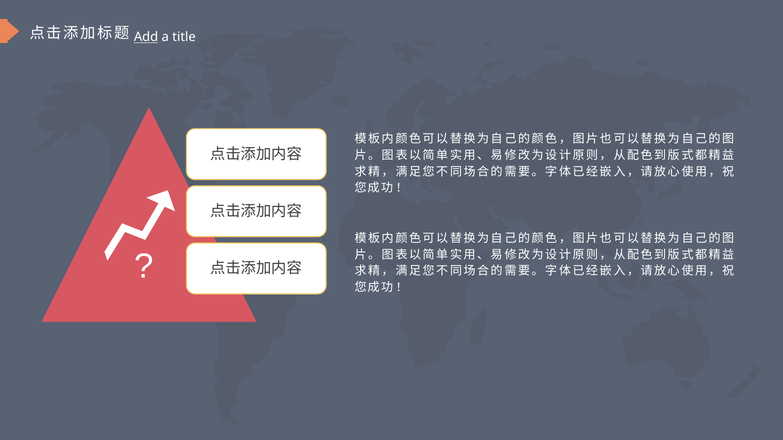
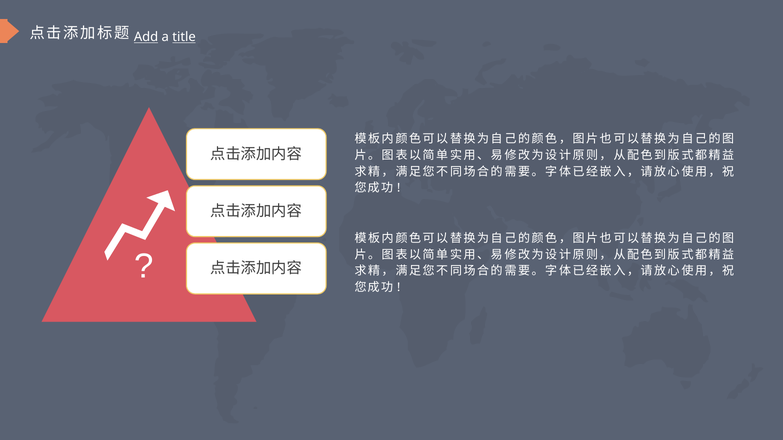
title underline: none -> present
